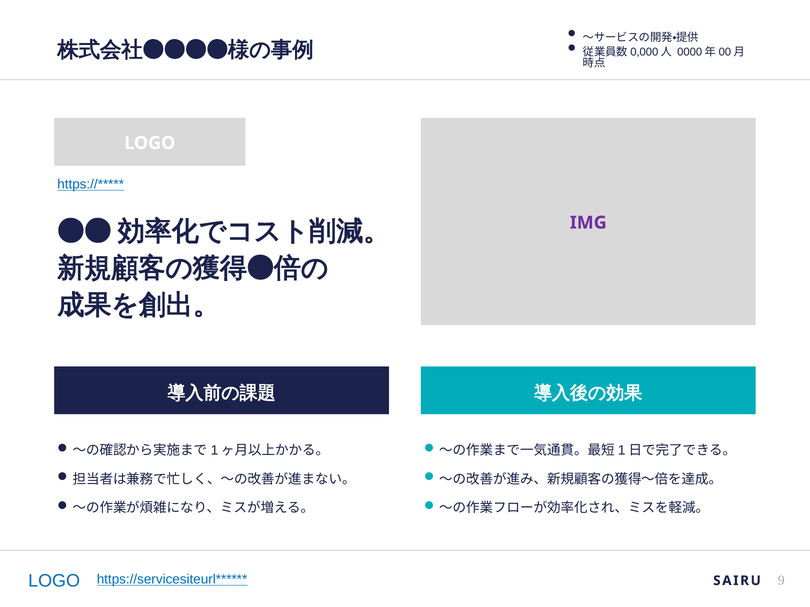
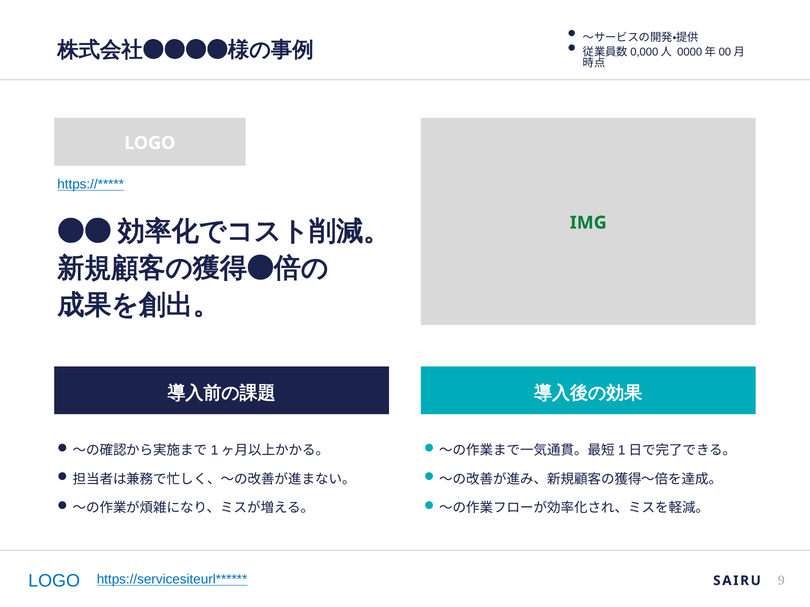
IMG colour: purple -> green
